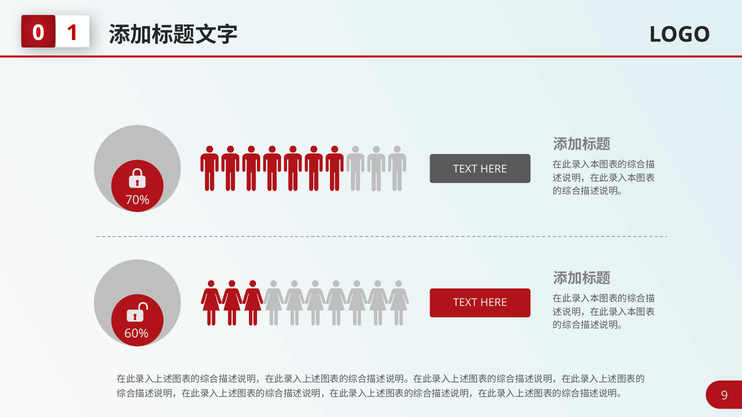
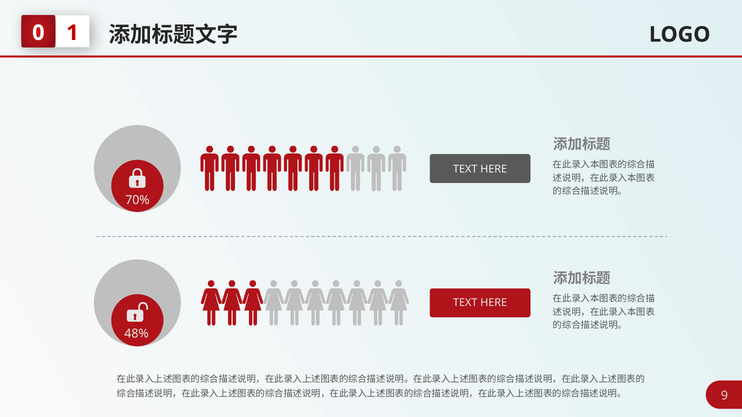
60%: 60% -> 48%
